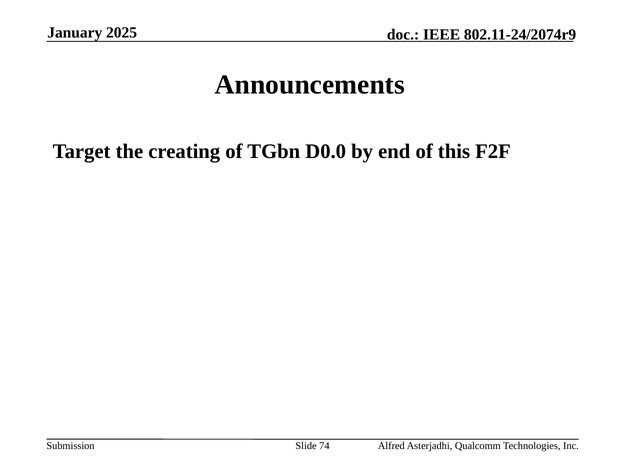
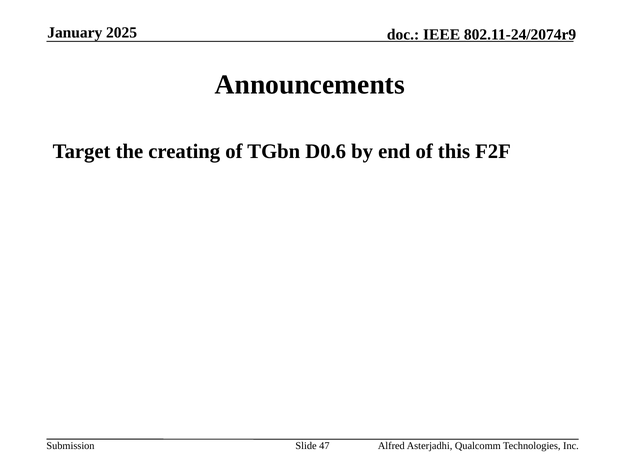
D0.0: D0.0 -> D0.6
74: 74 -> 47
